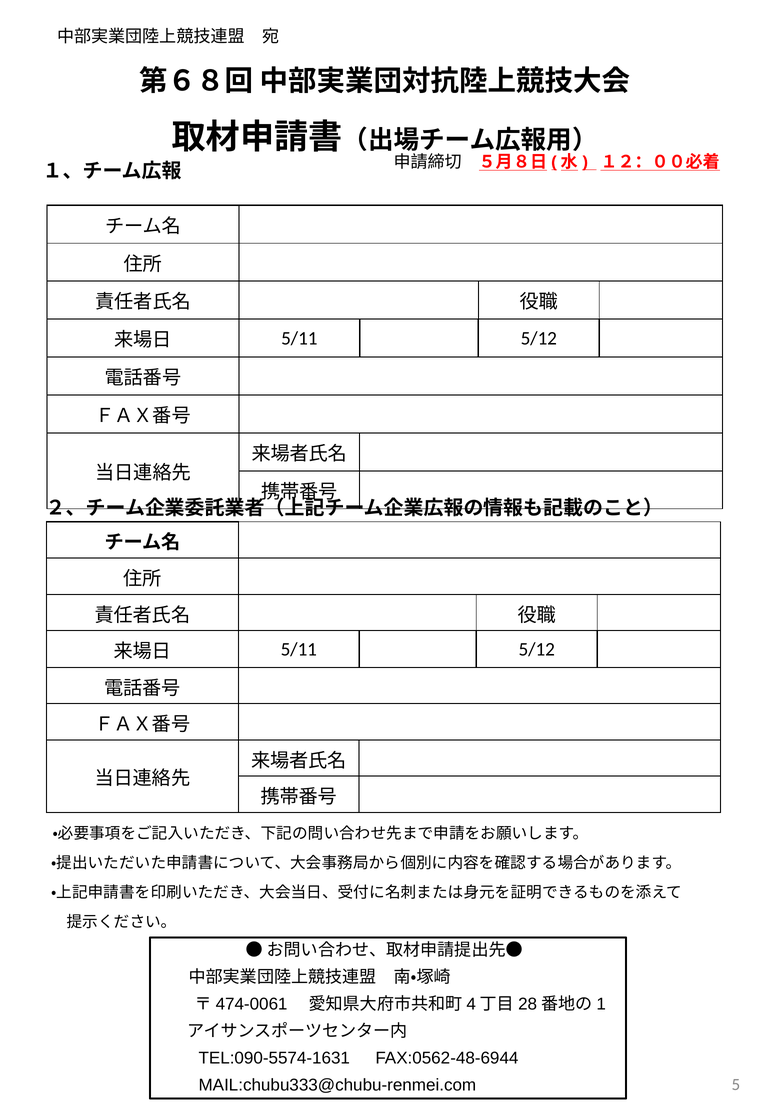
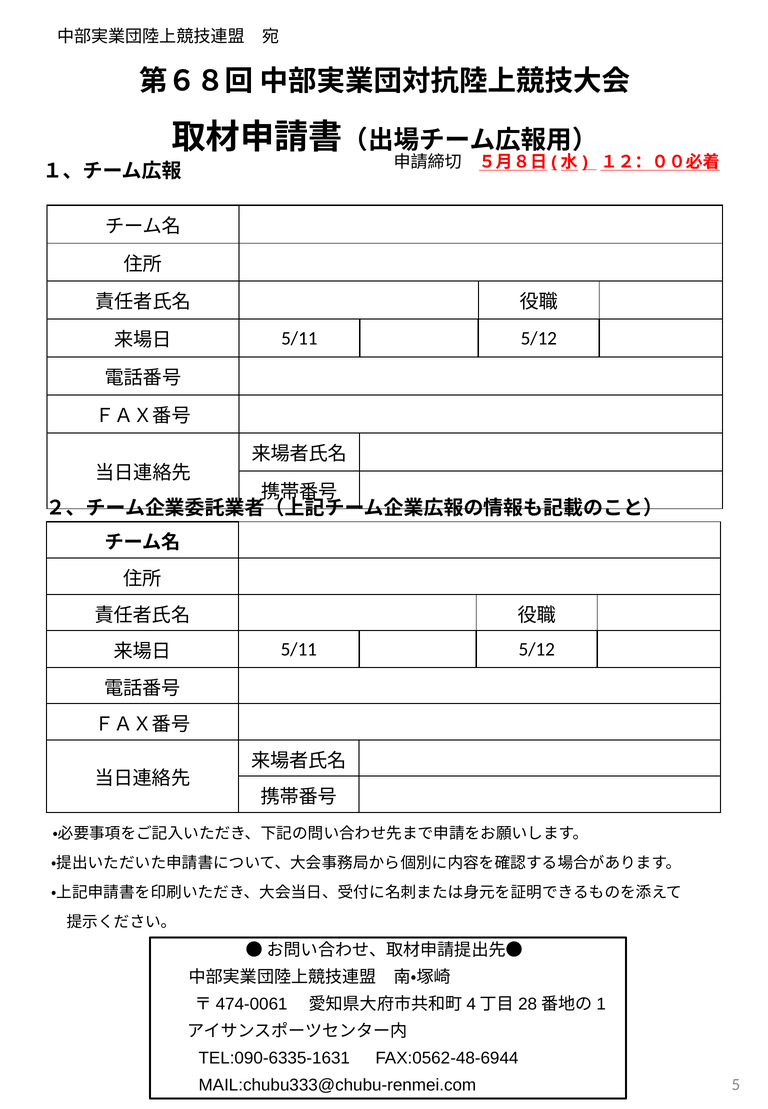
TEL:090-5574-1631: TEL:090-5574-1631 -> TEL:090-6335-1631
